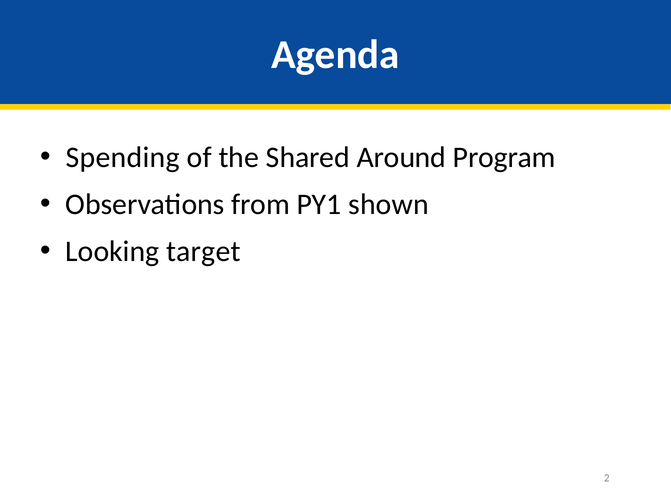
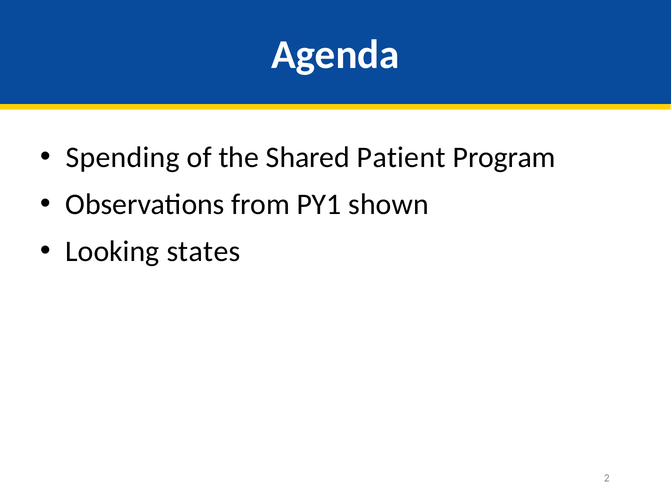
Around: Around -> Patient
target: target -> states
